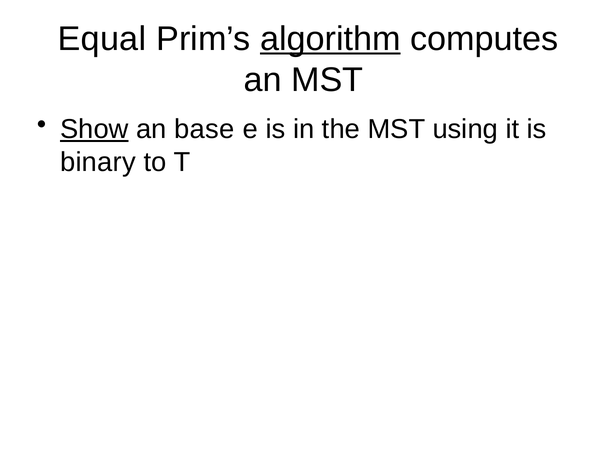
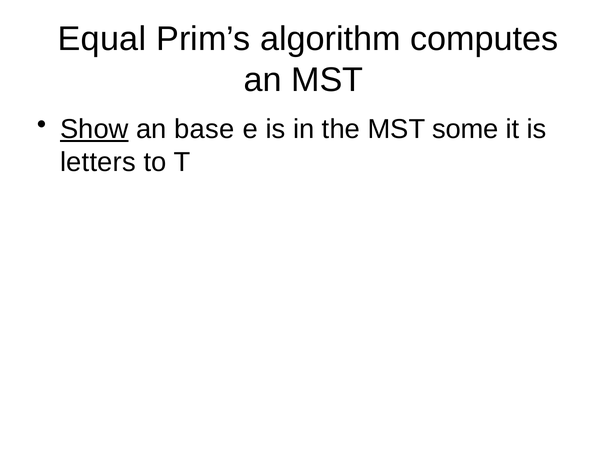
algorithm underline: present -> none
using: using -> some
binary: binary -> letters
